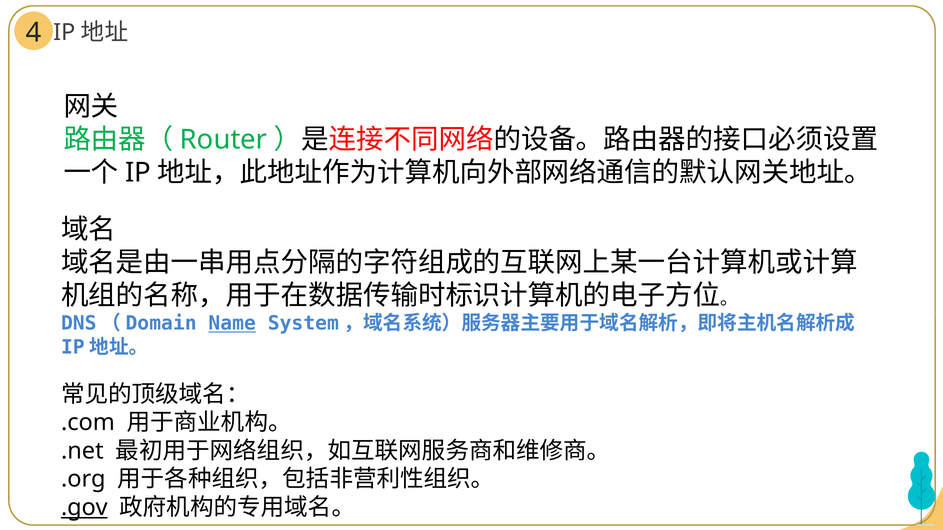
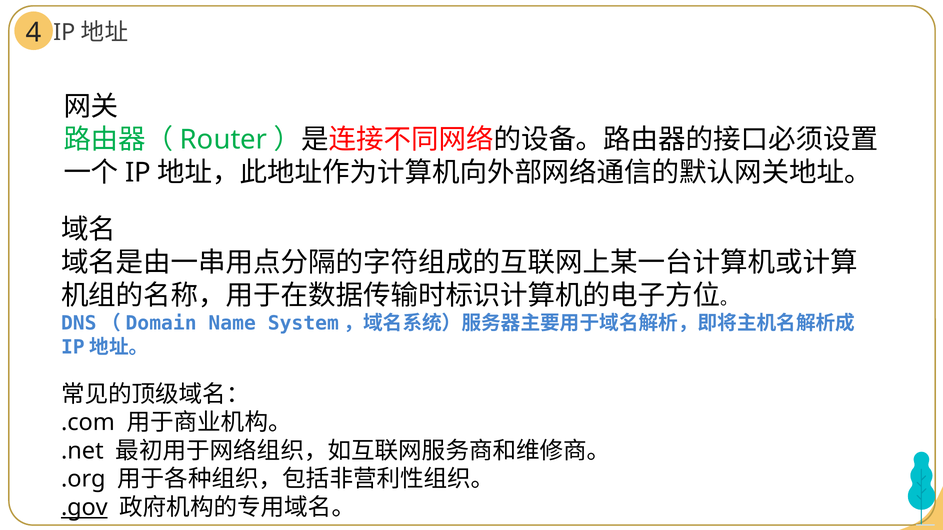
Name underline: present -> none
